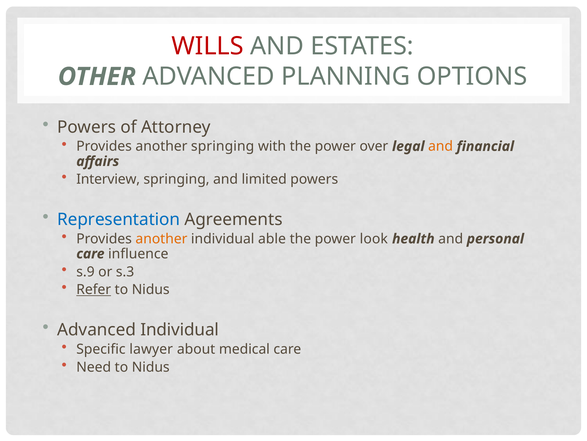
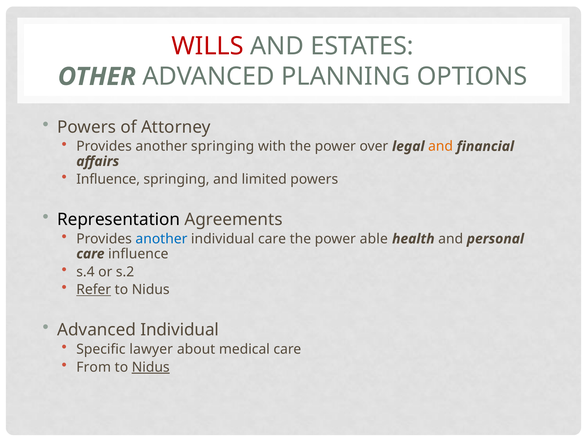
Interview at (108, 179): Interview -> Influence
Representation colour: blue -> black
another at (161, 238) colour: orange -> blue
individual able: able -> care
look: look -> able
s.9: s.9 -> s.4
s.3: s.3 -> s.2
Need: Need -> From
Nidus at (151, 367) underline: none -> present
